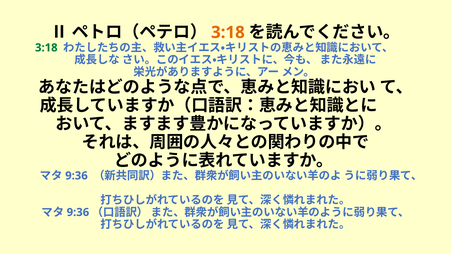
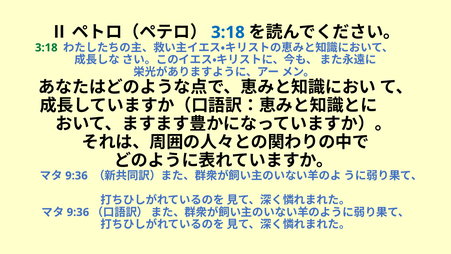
3:18 at (228, 32) colour: orange -> blue
